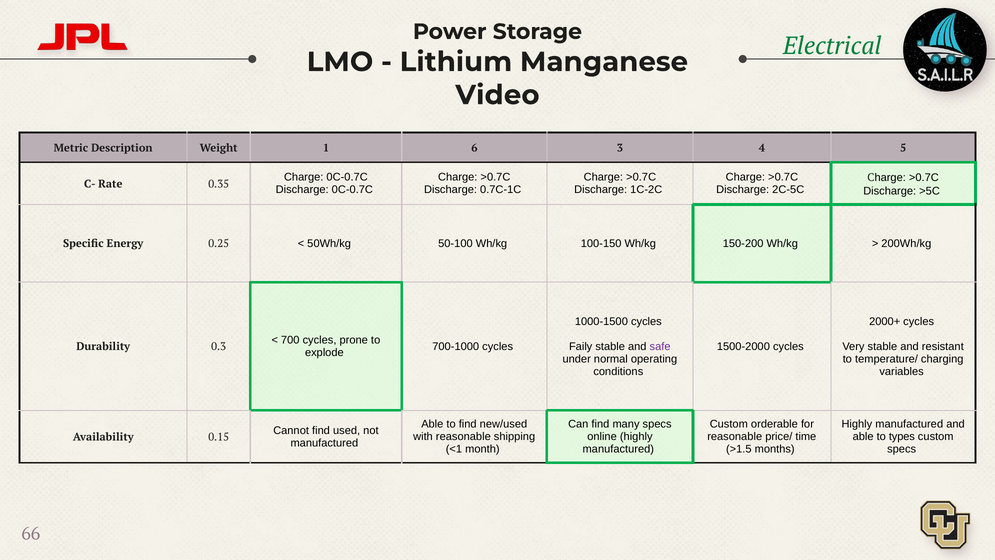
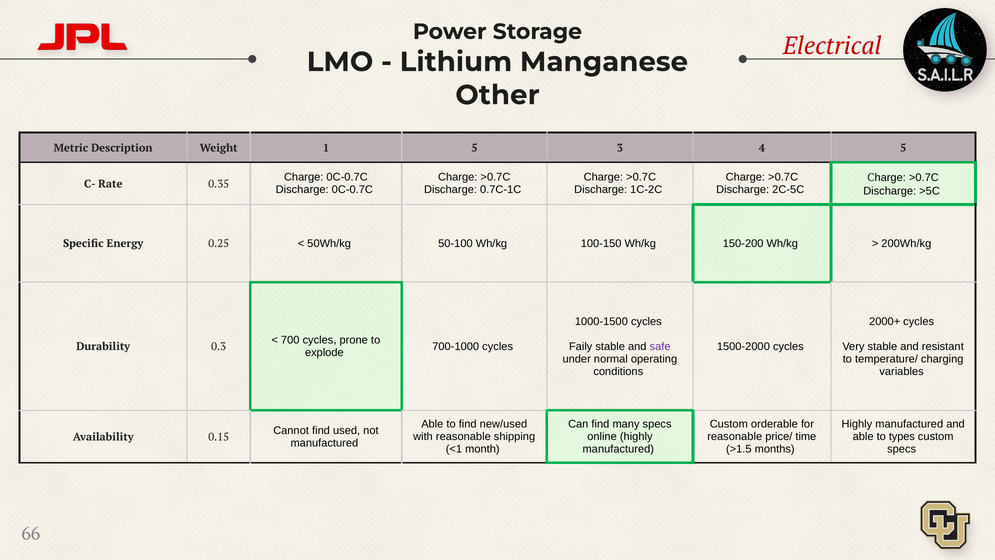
Electrical colour: green -> red
Video: Video -> Other
1 6: 6 -> 5
